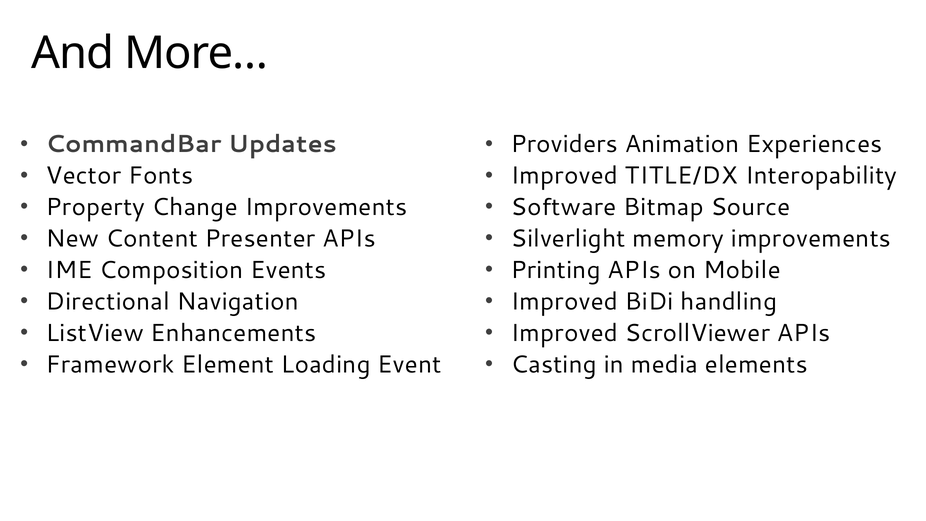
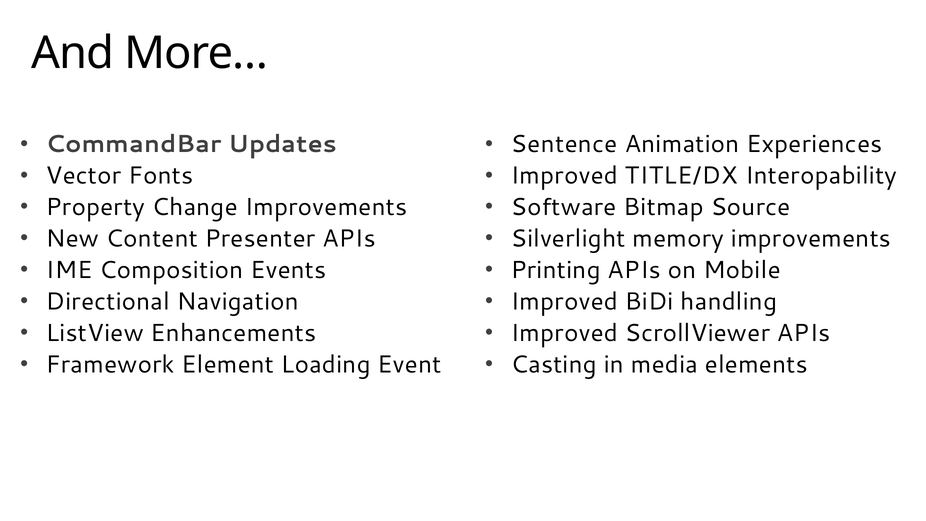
Providers: Providers -> Sentence
